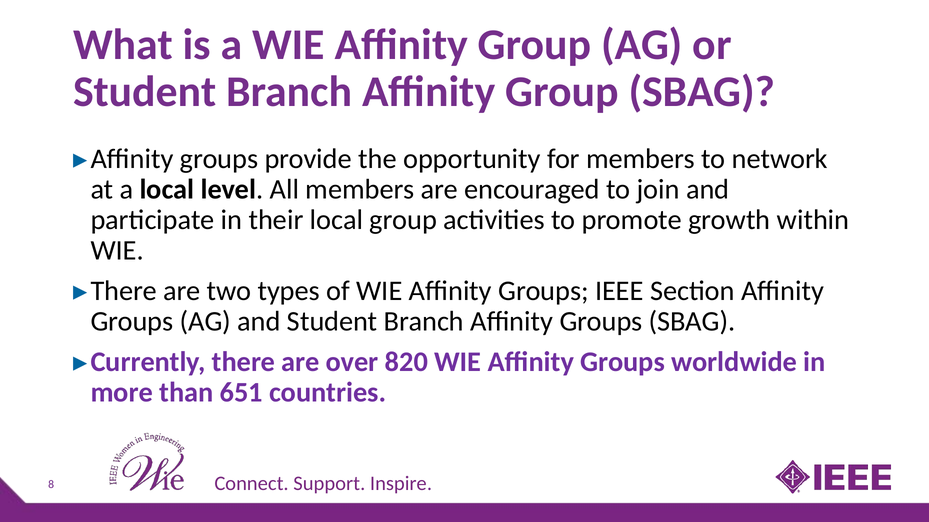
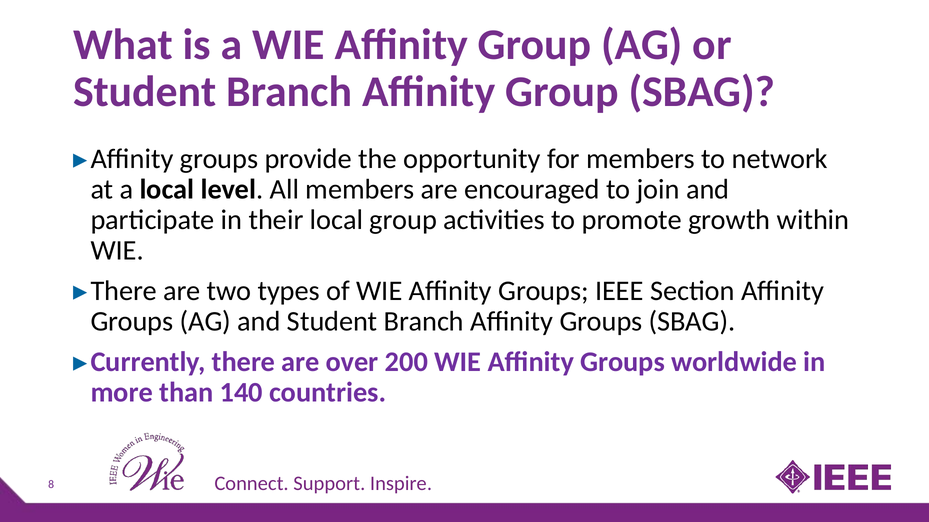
820: 820 -> 200
651: 651 -> 140
